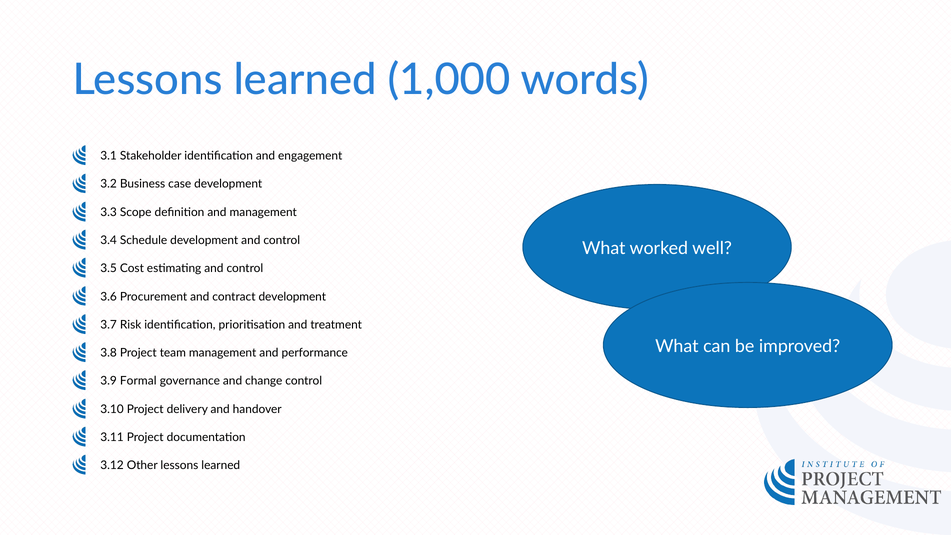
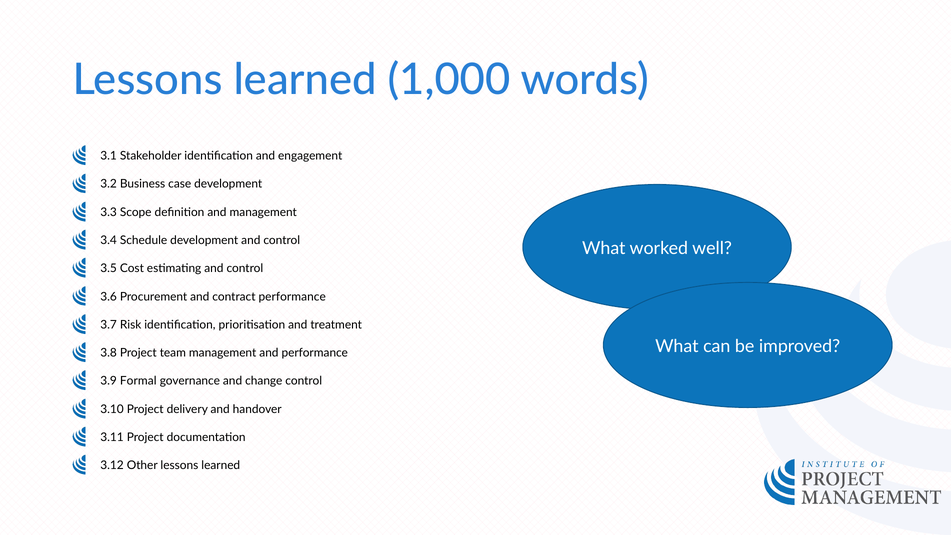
contract development: development -> performance
